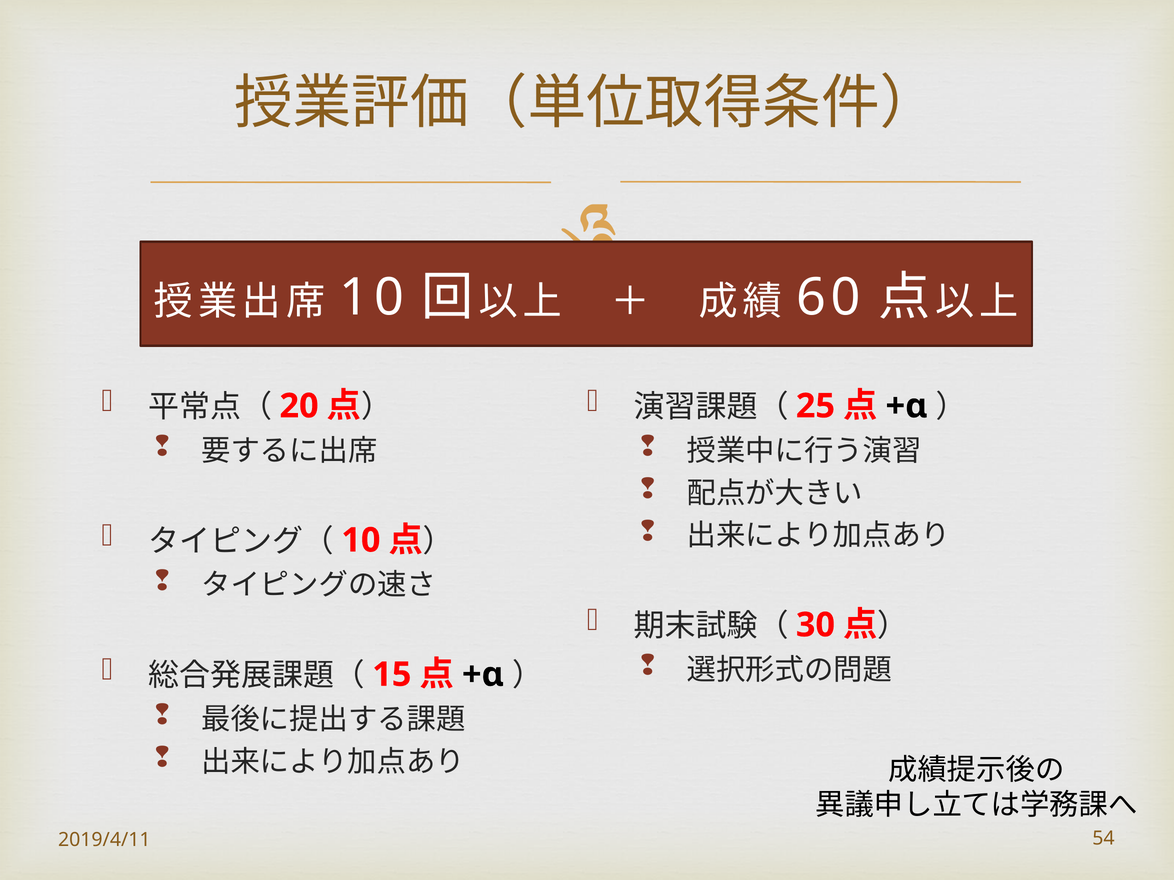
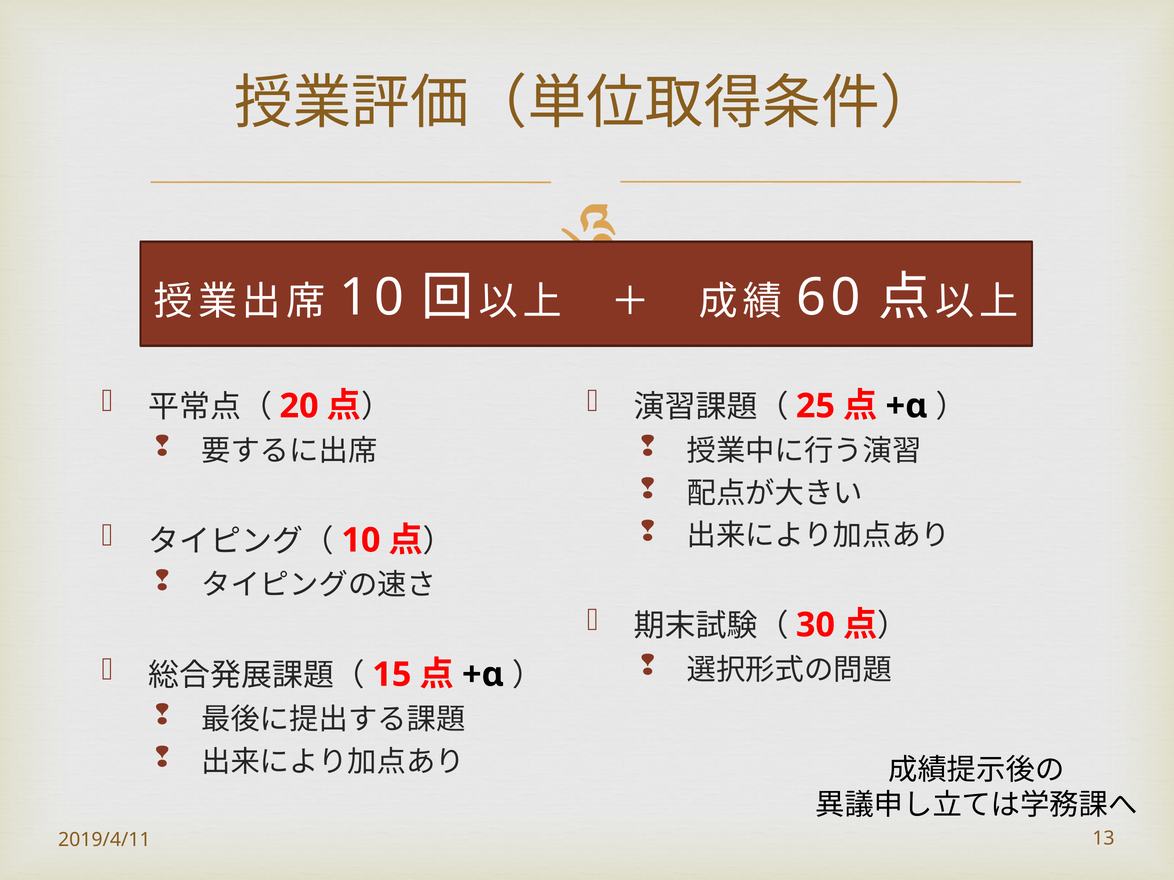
54: 54 -> 13
